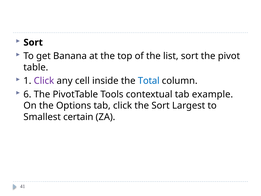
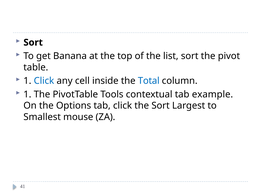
Click at (44, 81) colour: purple -> blue
6 at (27, 94): 6 -> 1
certain: certain -> mouse
